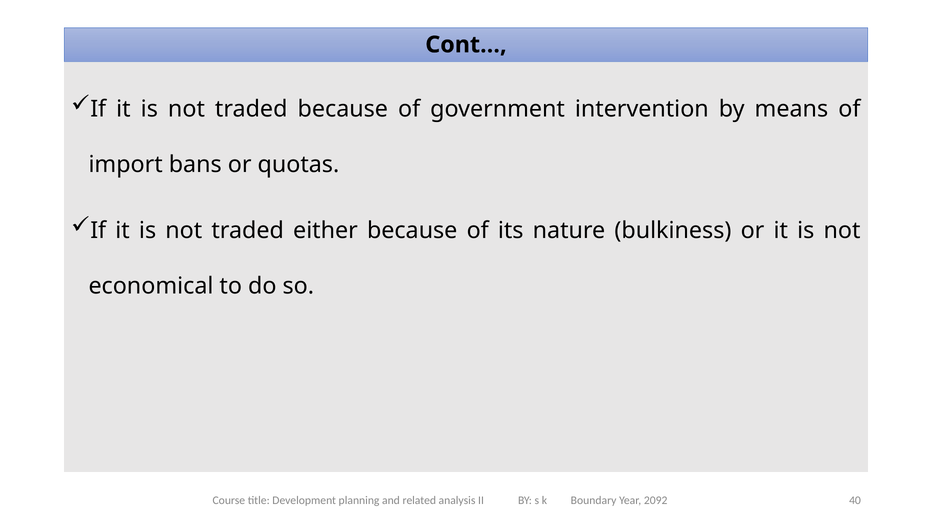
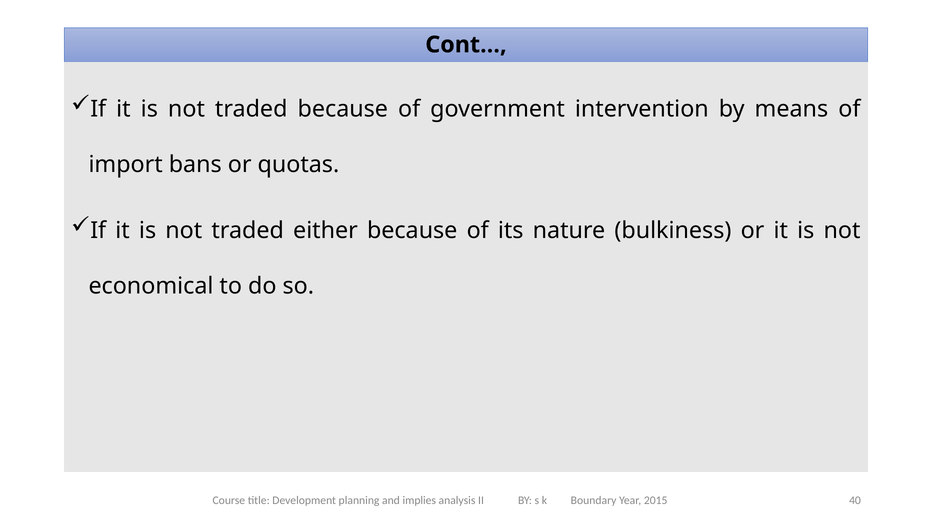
related: related -> implies
2092: 2092 -> 2015
